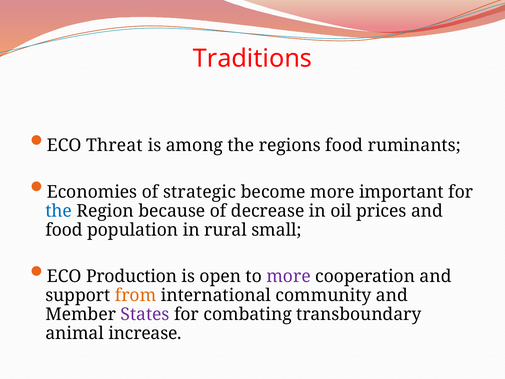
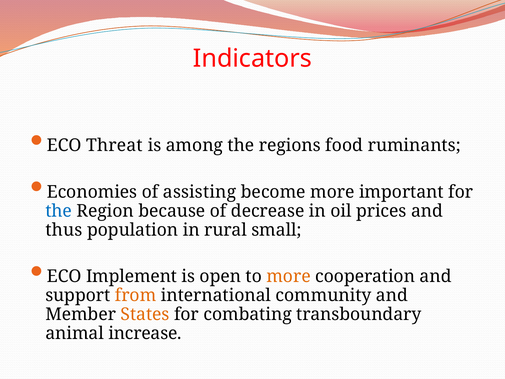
Traditions: Traditions -> Indicators
strategic: strategic -> assisting
food at (64, 230): food -> thus
Production: Production -> Implement
more at (289, 276) colour: purple -> orange
States colour: purple -> orange
